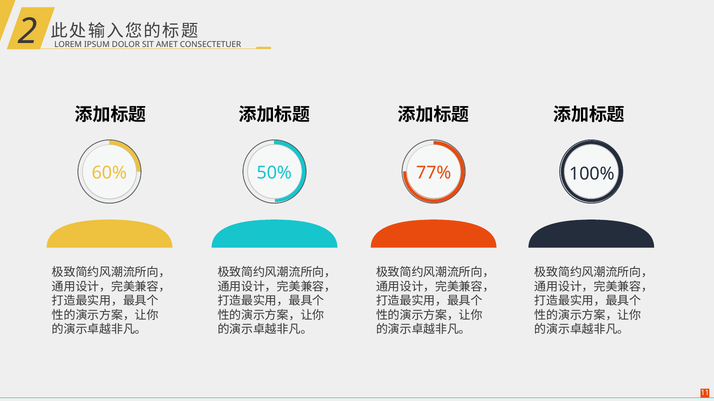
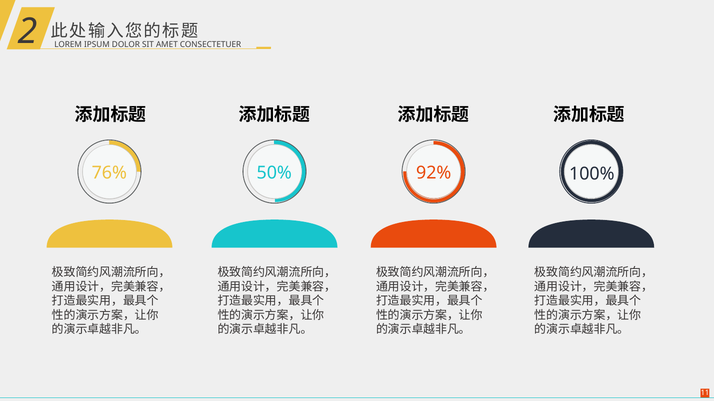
60%: 60% -> 76%
77%: 77% -> 92%
